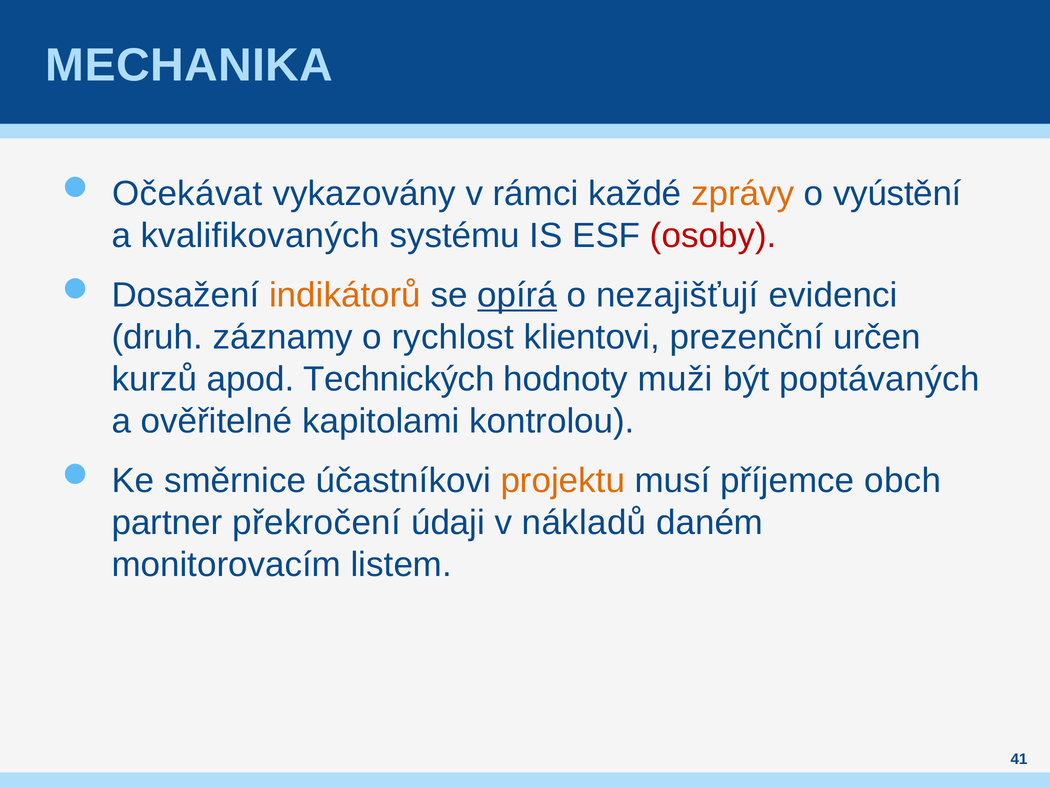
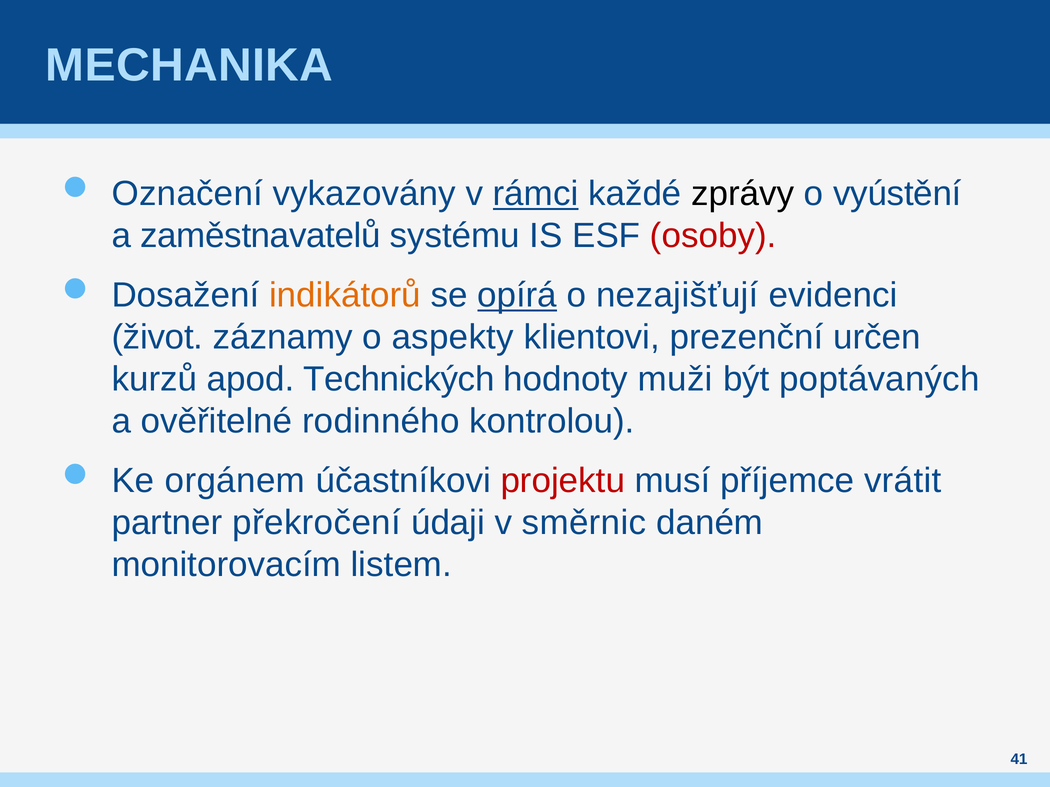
Očekávat: Očekávat -> Označení
rámci underline: none -> present
zprávy colour: orange -> black
kvalifikovaných: kvalifikovaných -> zaměstnavatelů
druh: druh -> život
rychlost: rychlost -> aspekty
kapitolami: kapitolami -> rodinného
směrnice: směrnice -> orgánem
projektu colour: orange -> red
obch: obch -> vrátit
nákladů: nákladů -> směrnic
